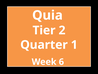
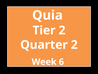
Quarter 1: 1 -> 2
